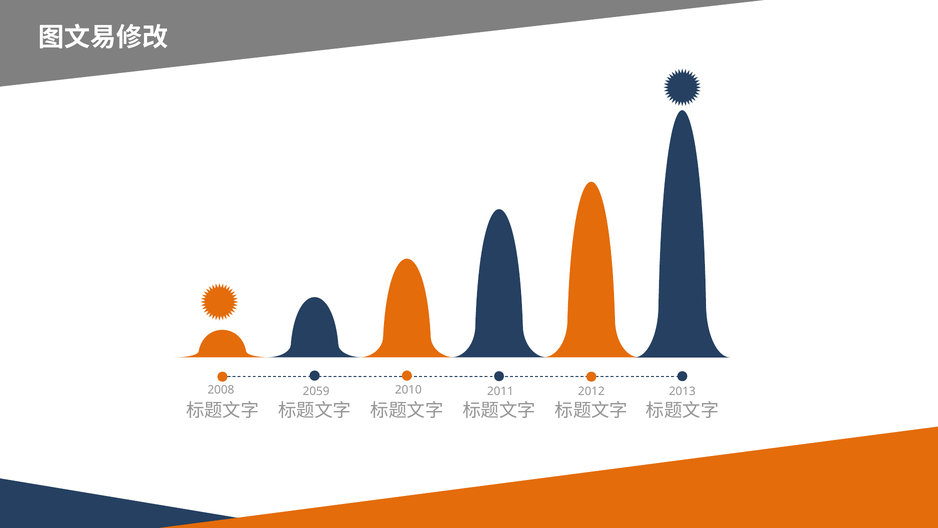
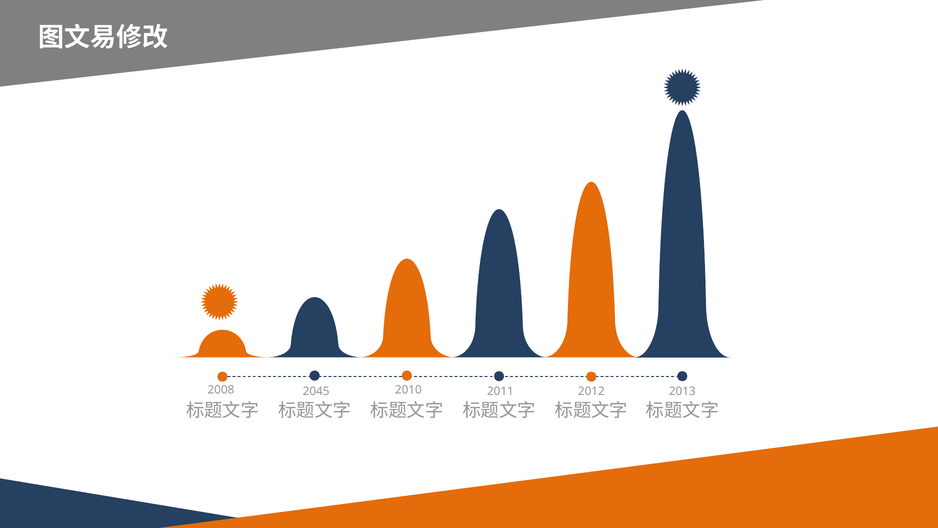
2059: 2059 -> 2045
